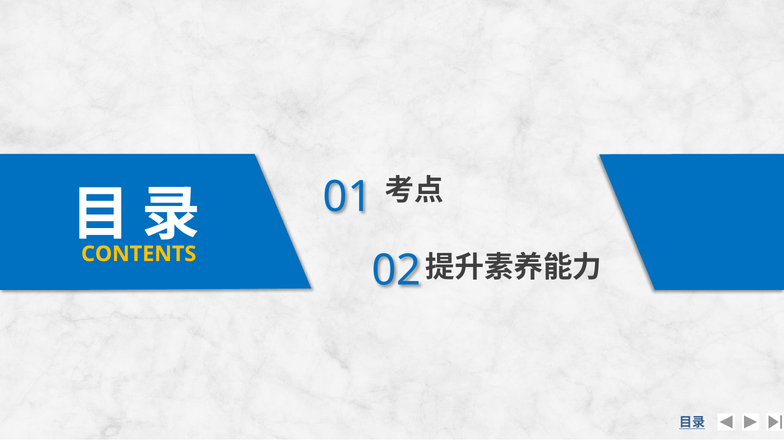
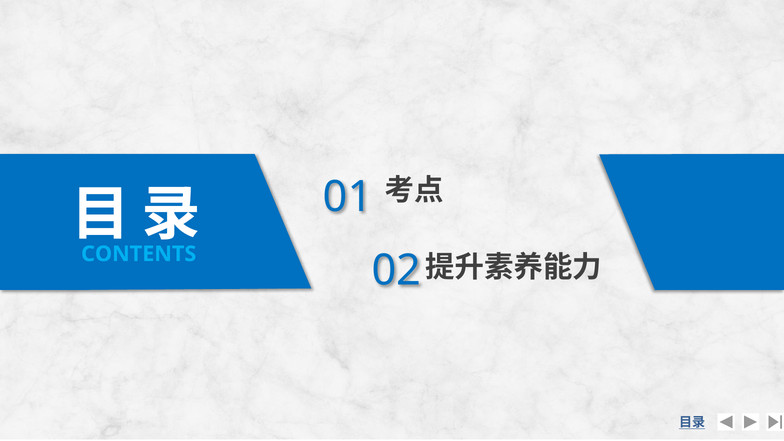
CONTENTS colour: yellow -> light blue
